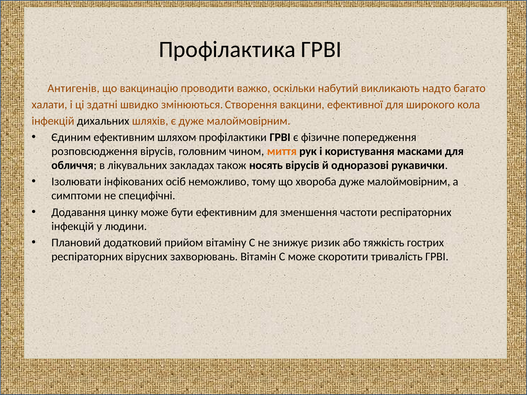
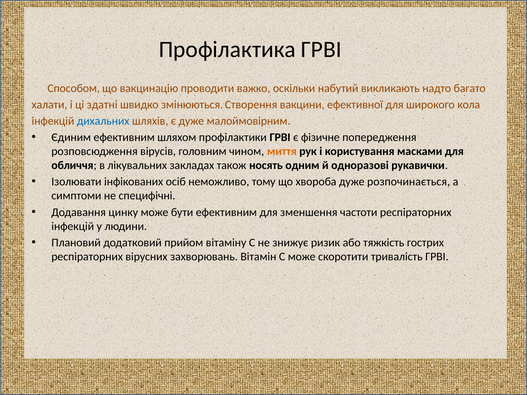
Антигенів: Антигенів -> Способом
дихальних colour: black -> blue
носять вірусів: вірусів -> одним
хвороба дуже малоймовірним: малоймовірним -> розпочинається
